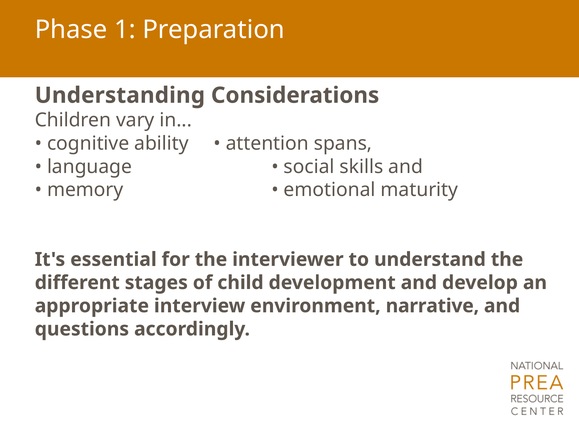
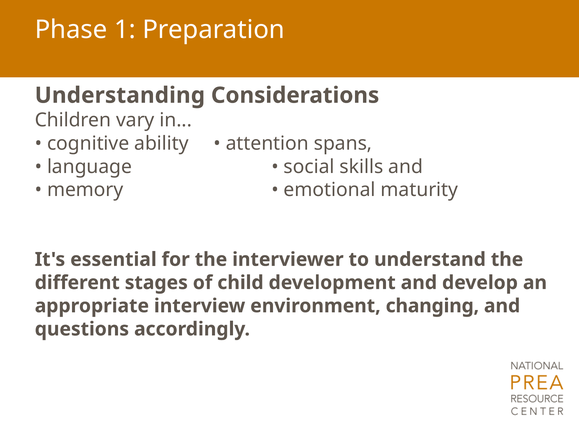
narrative: narrative -> changing
